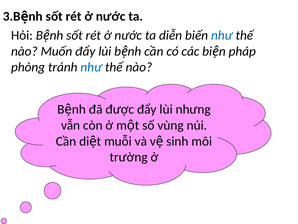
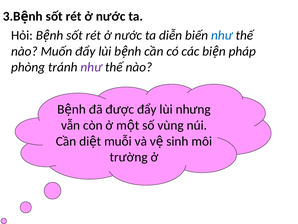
như at (91, 67) colour: blue -> purple
